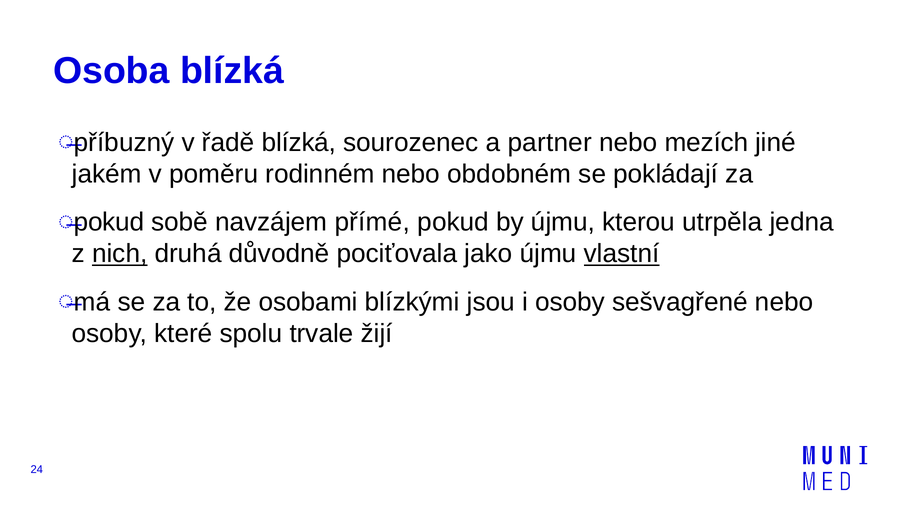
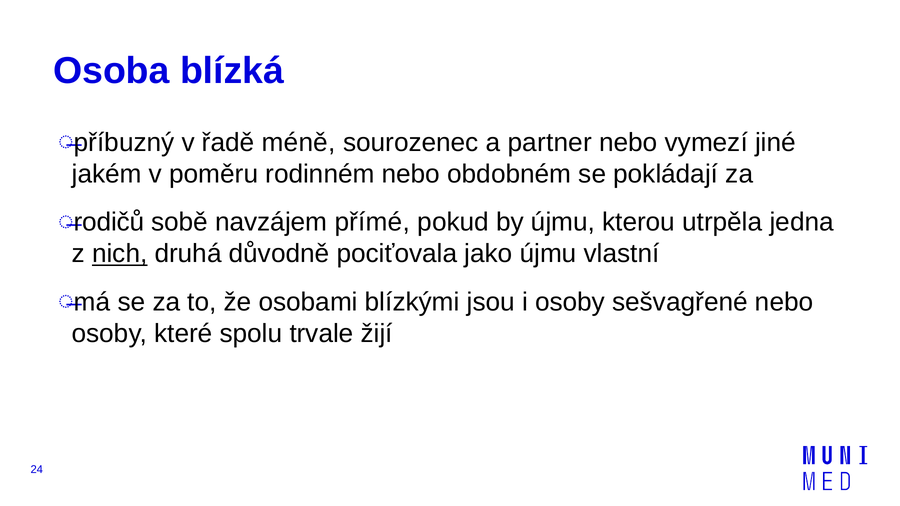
řadě blízká: blízká -> méně
mezích: mezích -> vymezí
pokud at (109, 222): pokud -> rodičů
vlastní underline: present -> none
